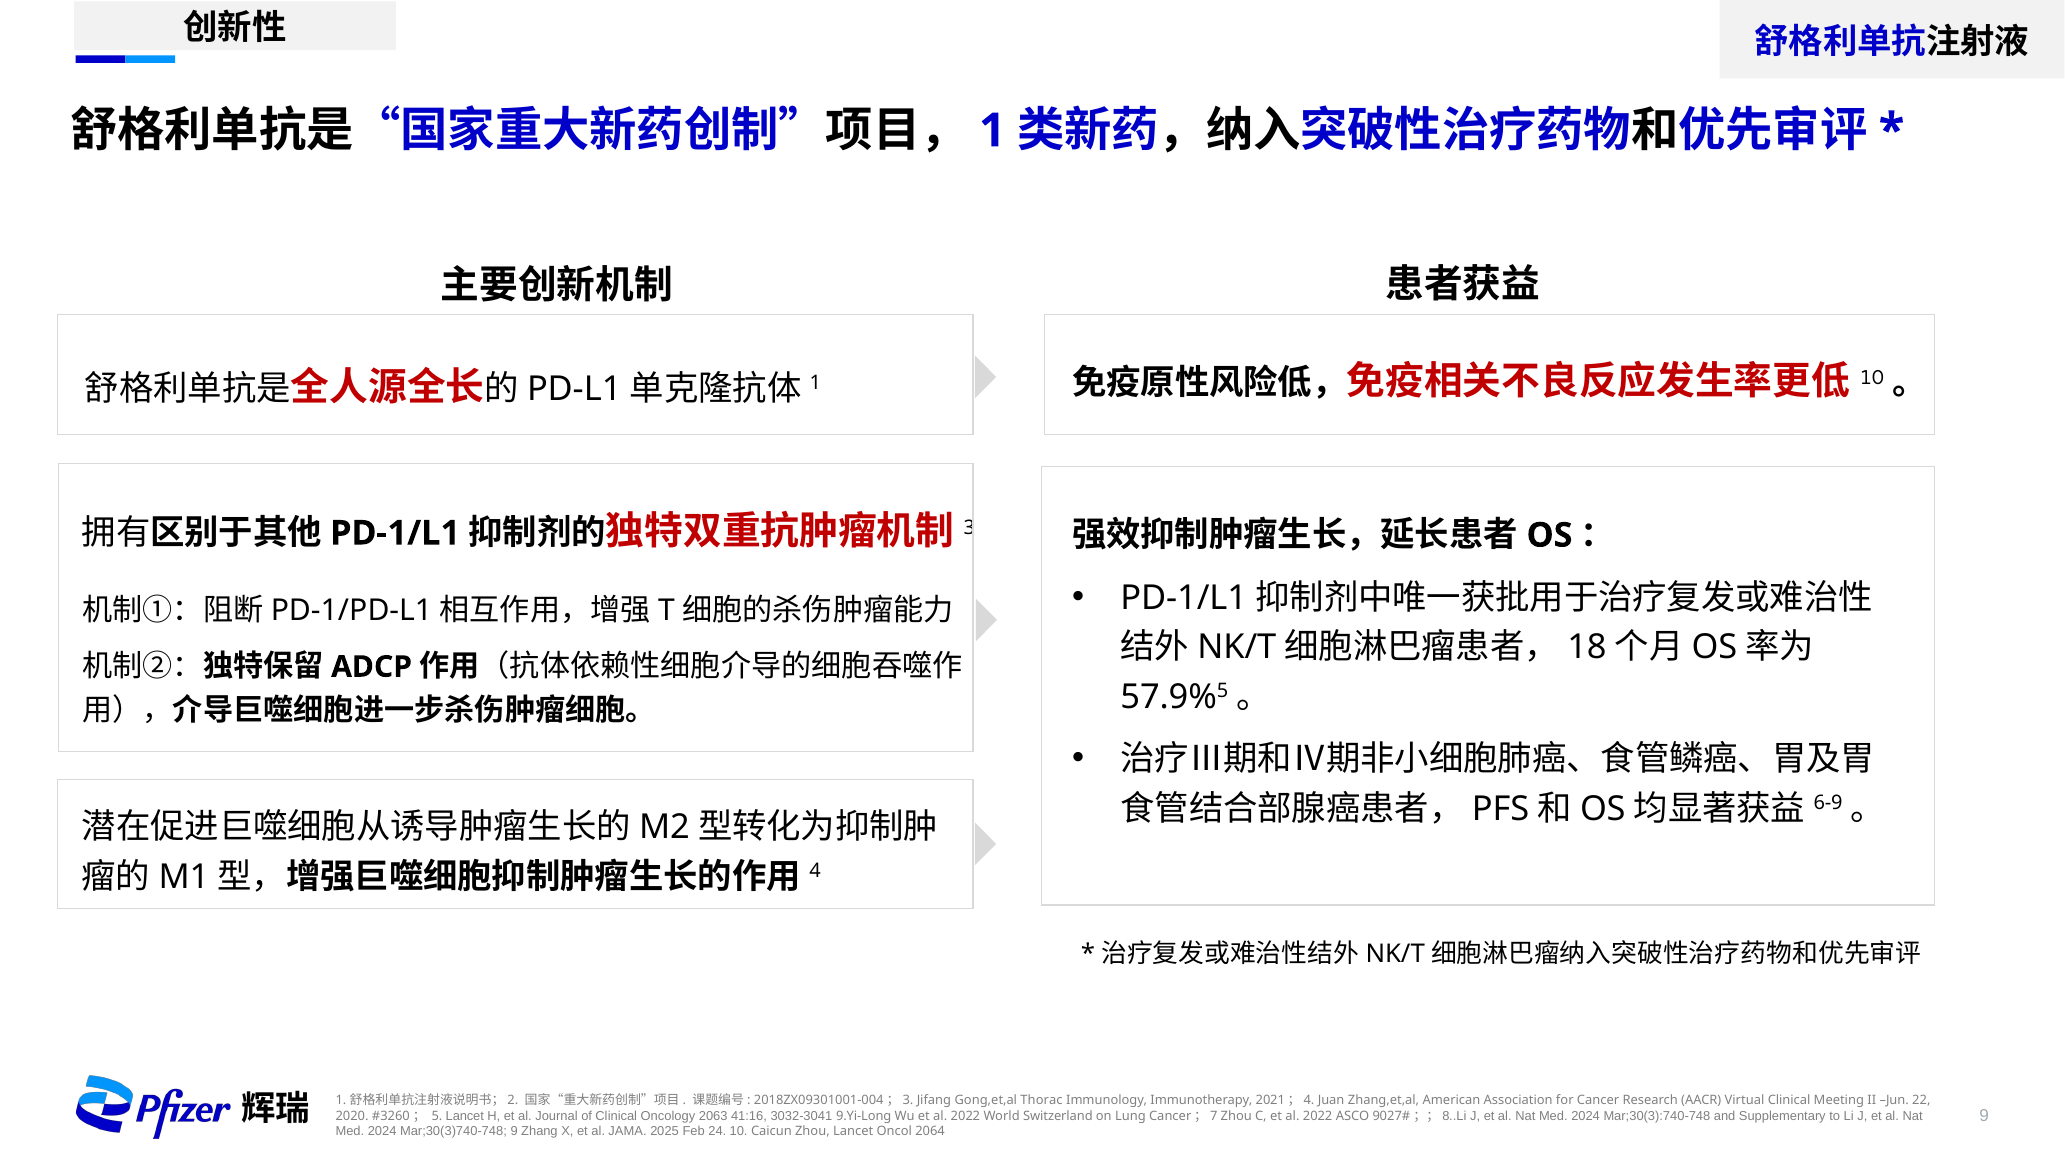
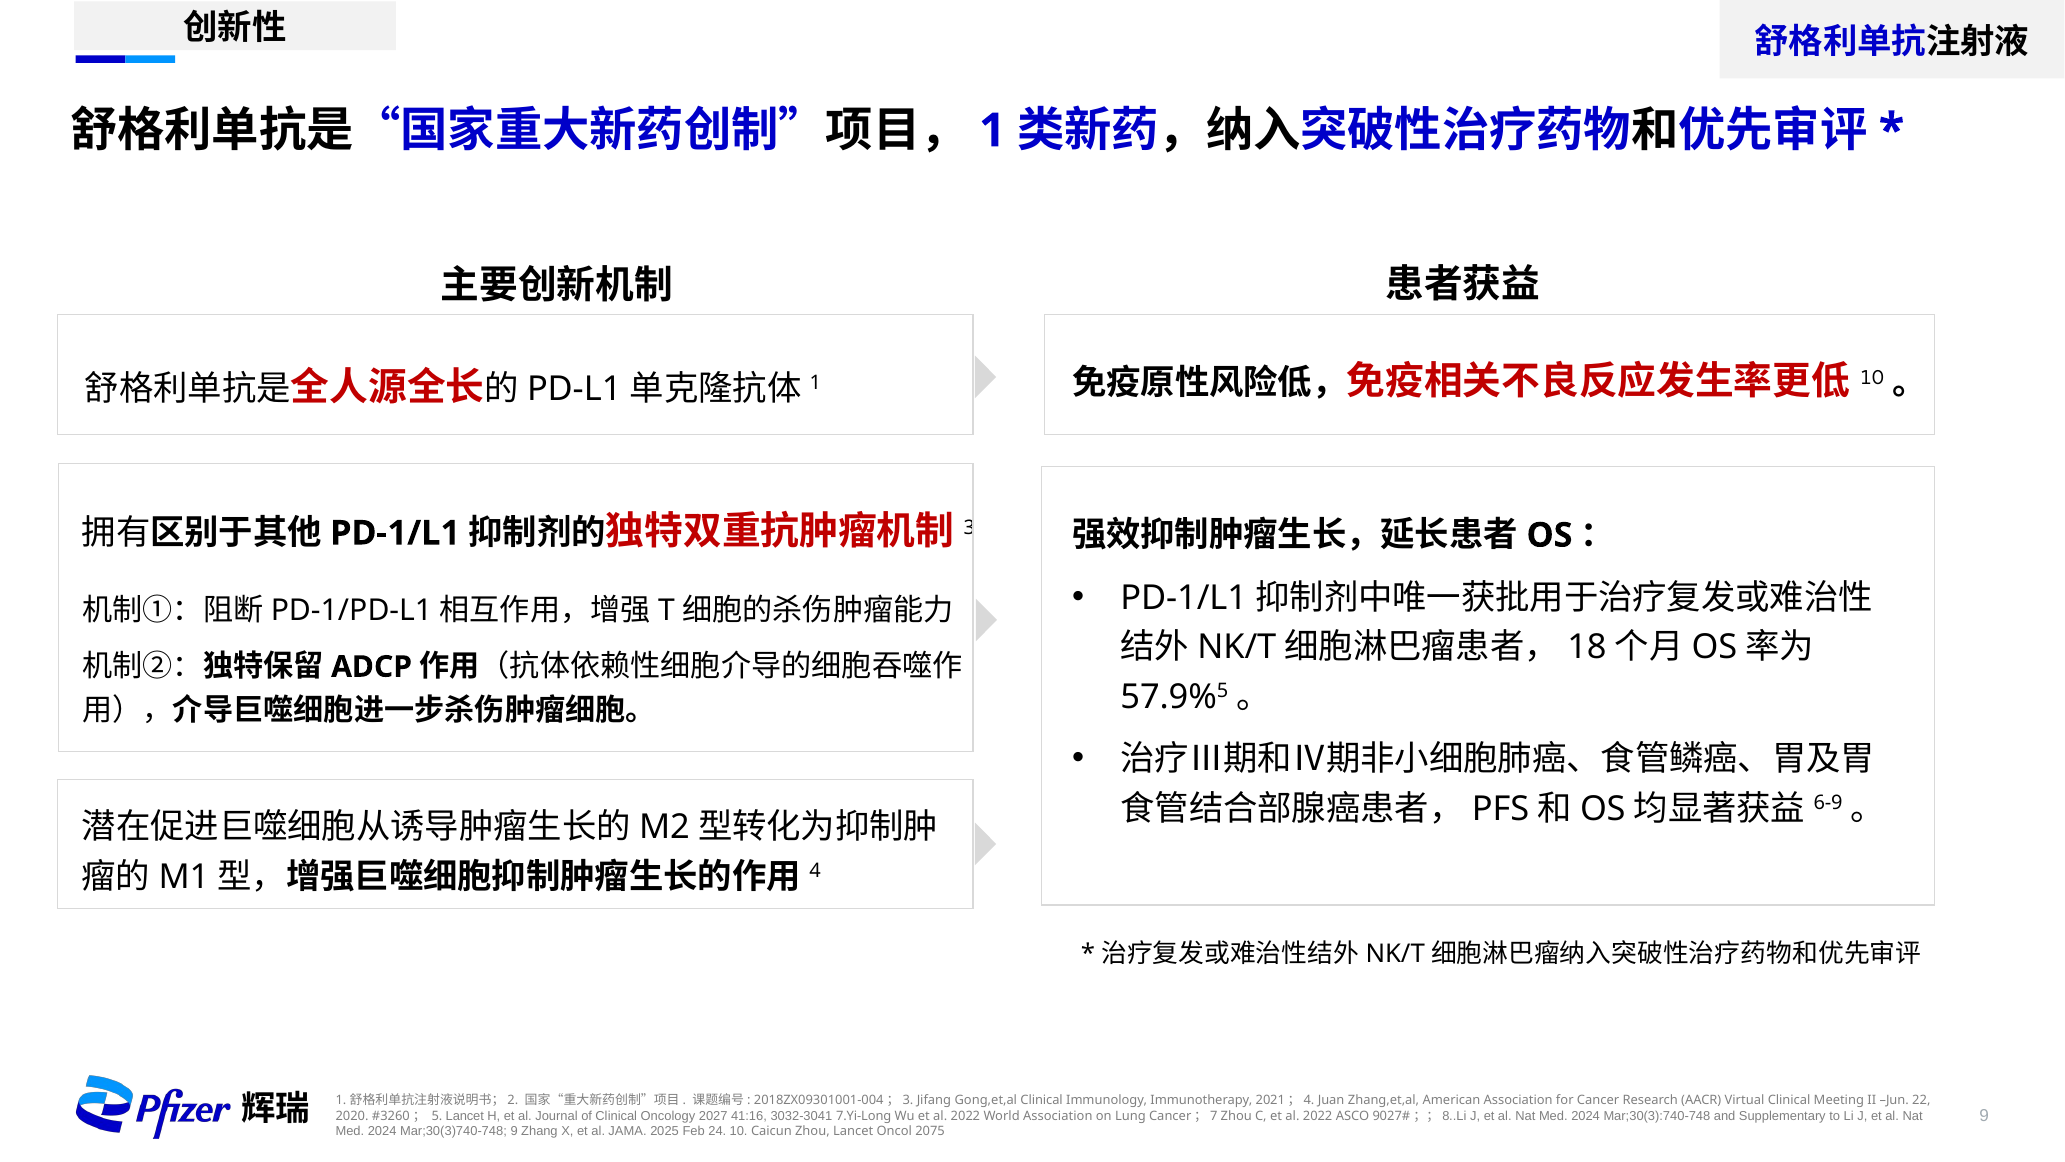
Gong,et,al Thorac: Thorac -> Clinical
2063: 2063 -> 2027
9.Yi-Long: 9.Yi-Long -> 7.Yi-Long
World Switzerland: Switzerland -> Association
2064: 2064 -> 2075
